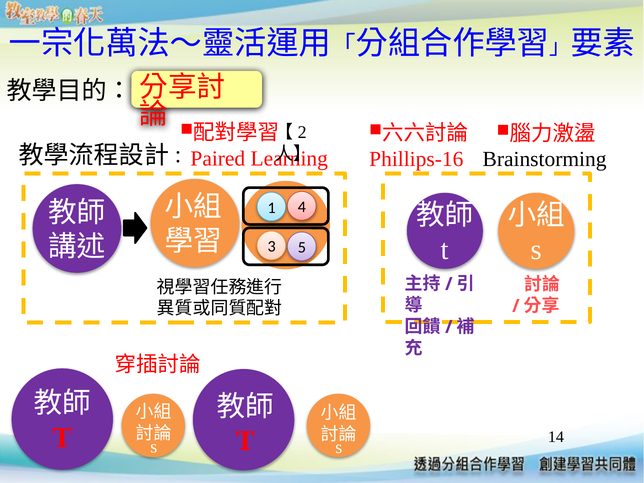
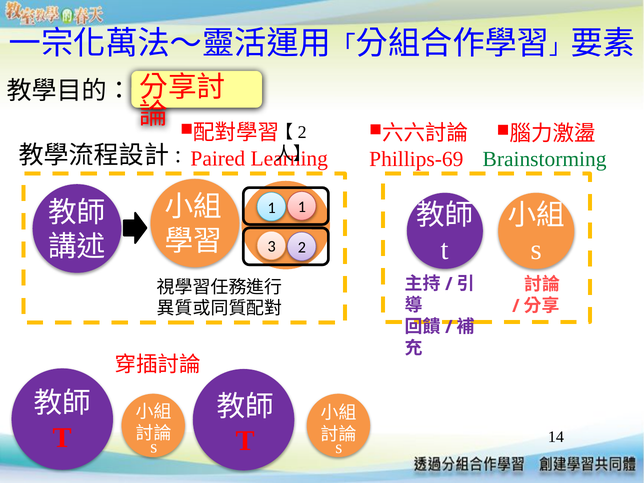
Phillips-16: Phillips-16 -> Phillips-69
Brainstorming colour: black -> green
1 4: 4 -> 1
5: 5 -> 2
